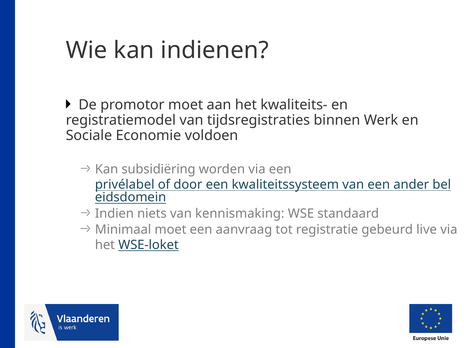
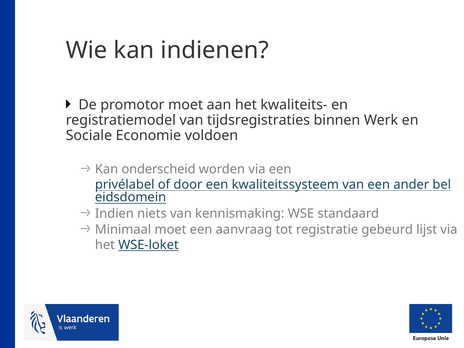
subsidiëring: subsidiëring -> onderscheid
live: live -> lijst
